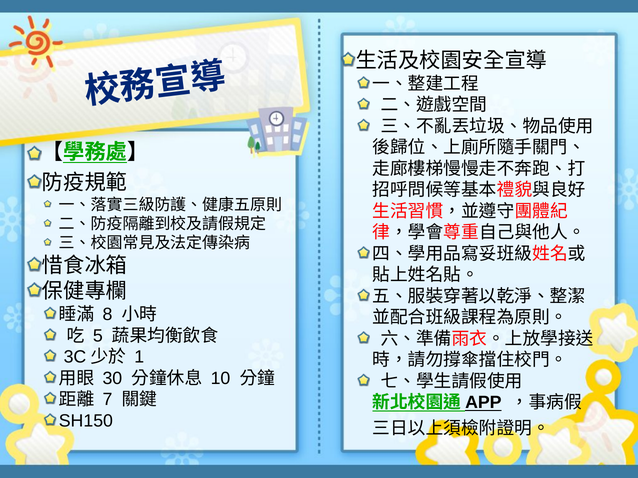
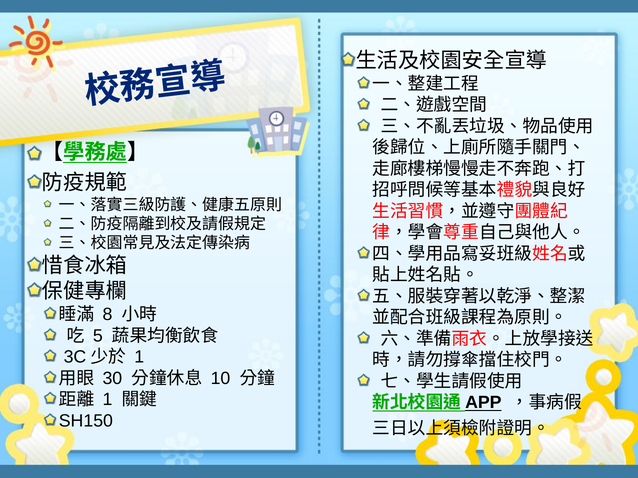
7 at (107, 400): 7 -> 1
